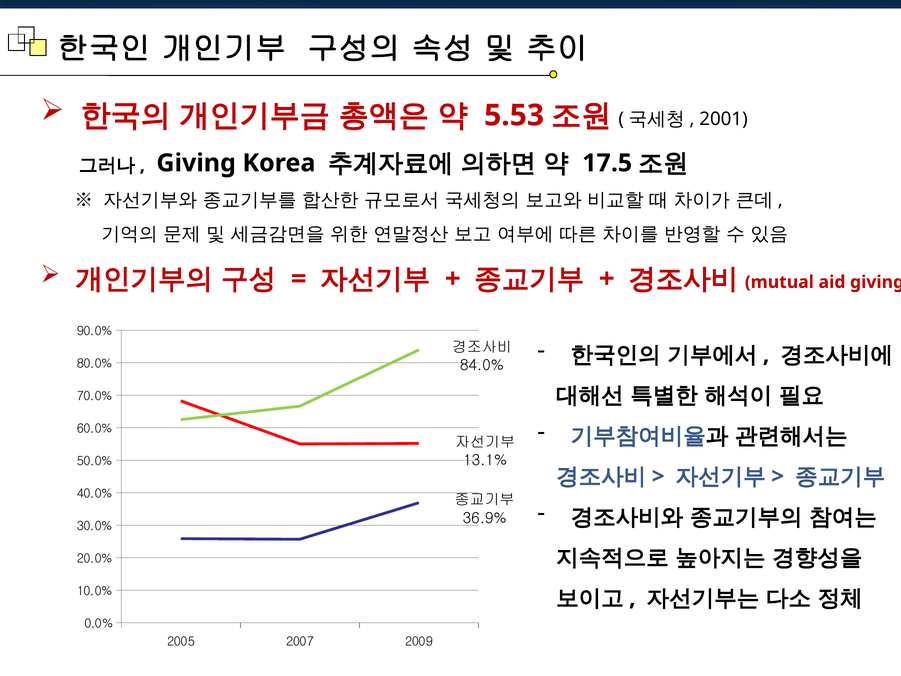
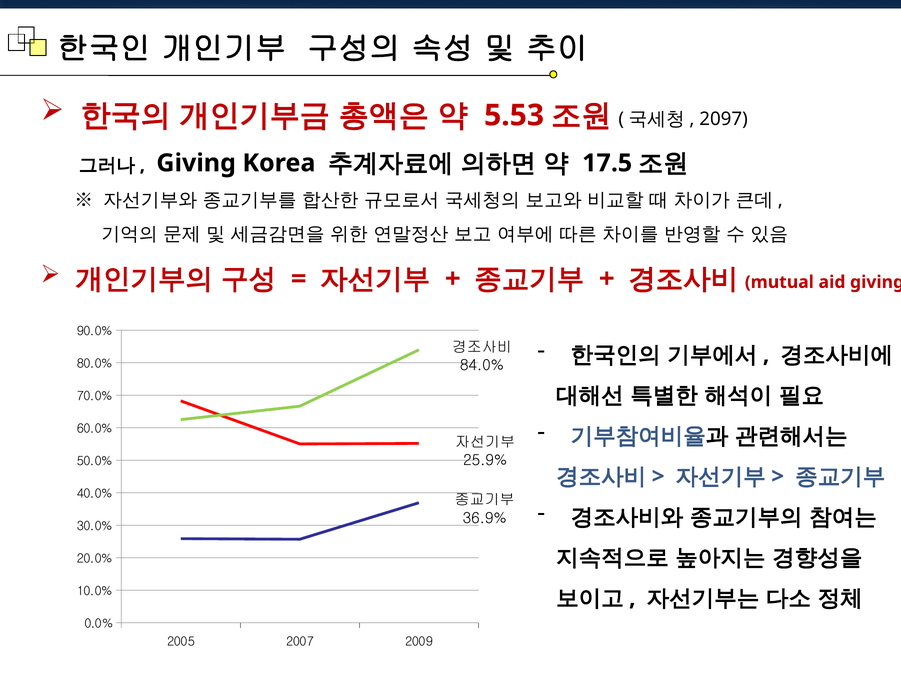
2001: 2001 -> 2097
13.1%: 13.1% -> 25.9%
